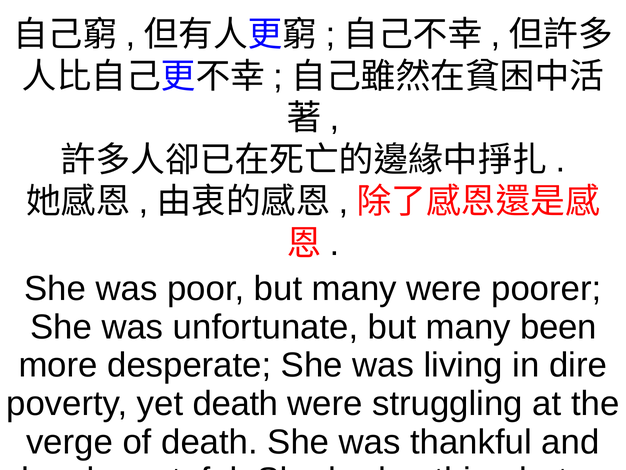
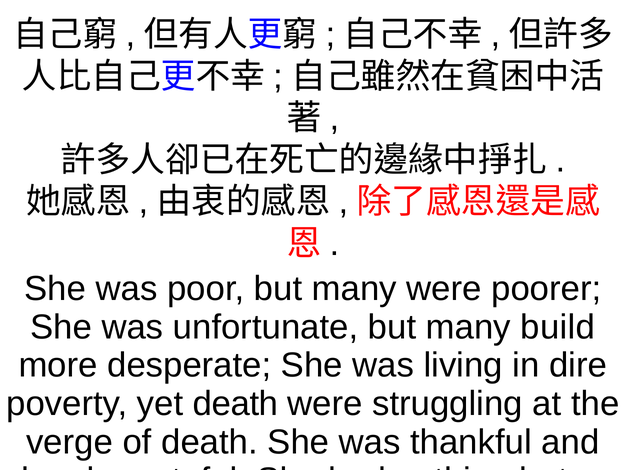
been: been -> build
